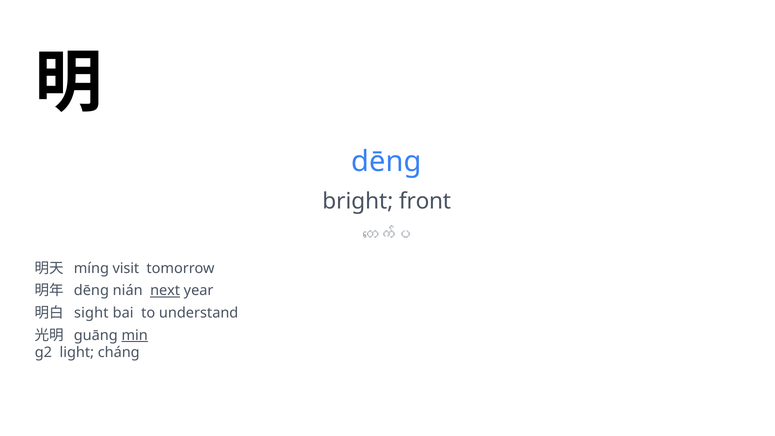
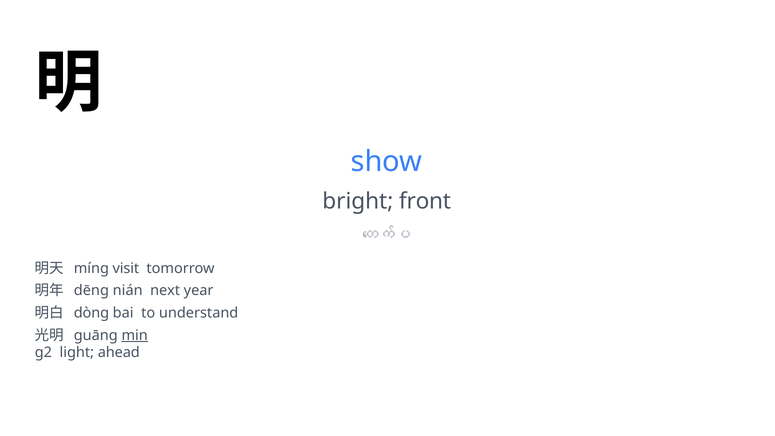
dēng at (386, 162): dēng -> show
next underline: present -> none
sight: sight -> dòng
cháng: cháng -> ahead
